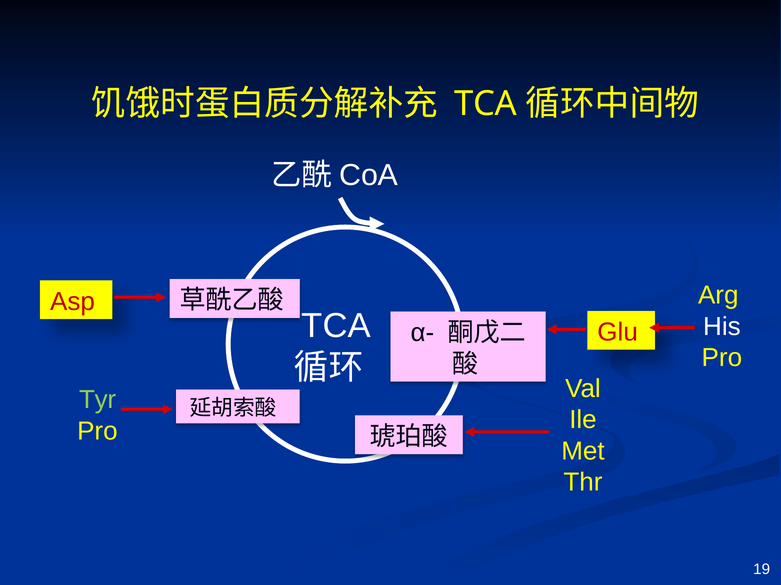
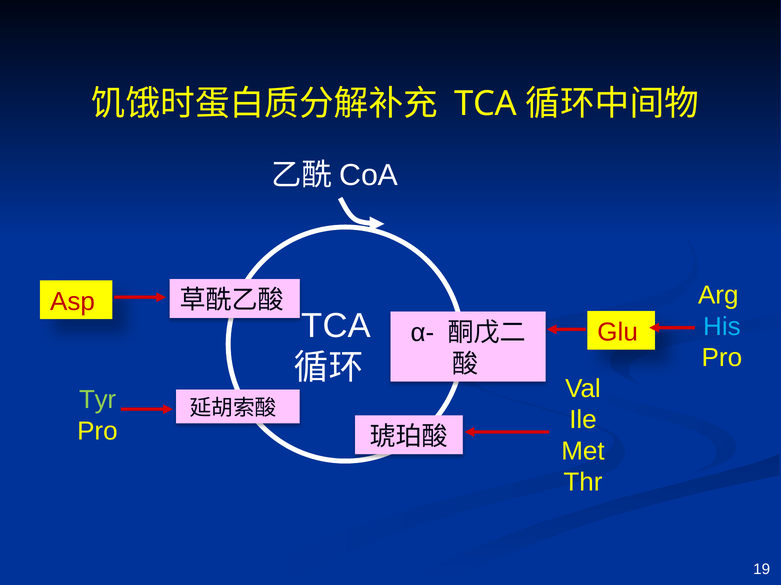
His colour: white -> light blue
